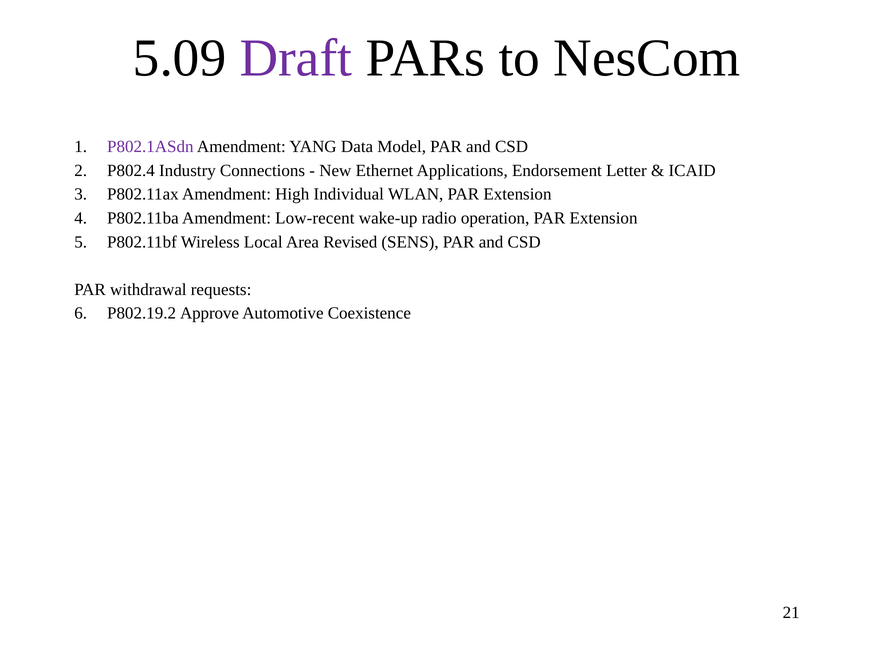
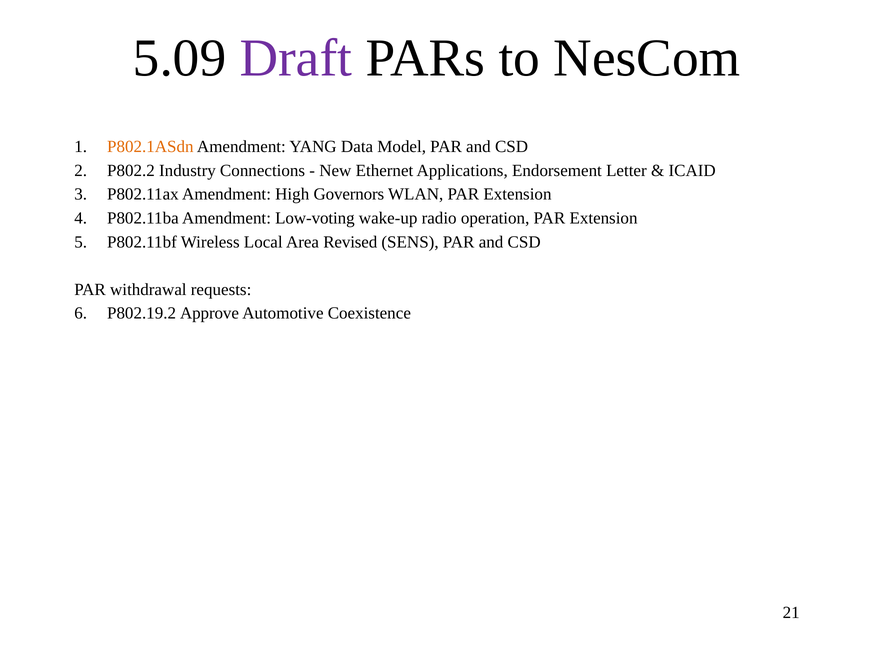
P802.1ASdn colour: purple -> orange
P802.4: P802.4 -> P802.2
Individual: Individual -> Governors
Low-recent: Low-recent -> Low-voting
